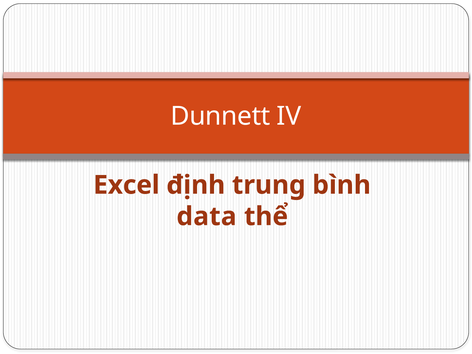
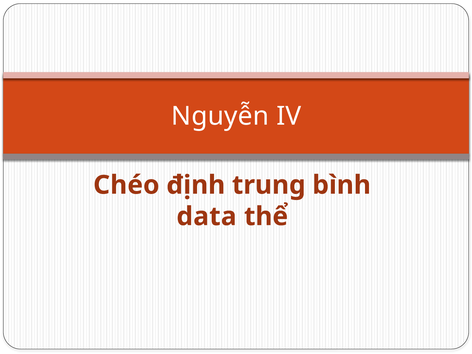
Dunnett: Dunnett -> Nguyễn
Excel: Excel -> Chéo
